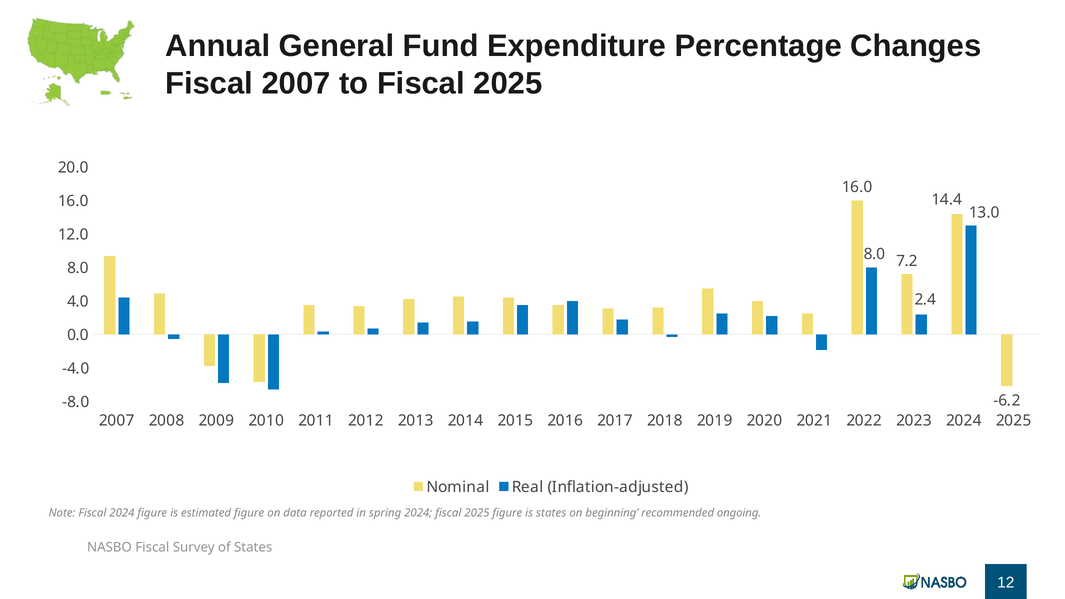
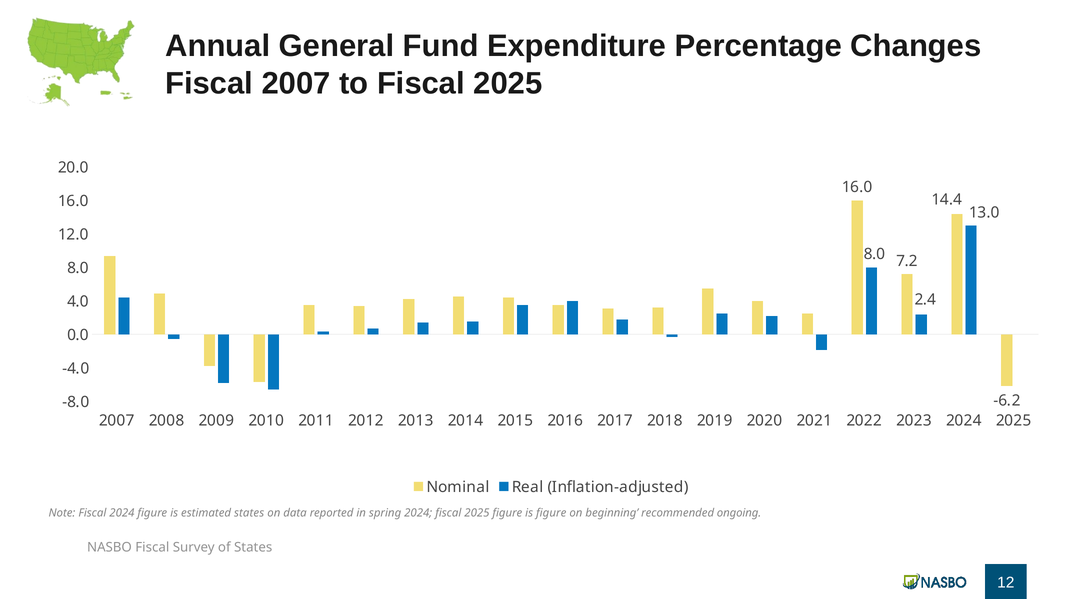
estimated figure: figure -> states
is states: states -> figure
